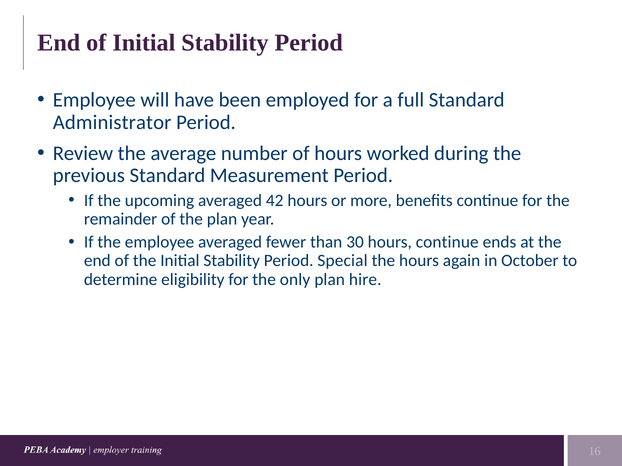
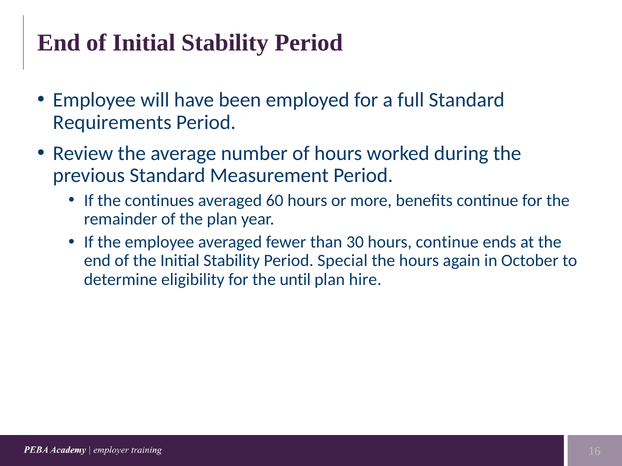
Administrator: Administrator -> Requirements
upcoming: upcoming -> continues
42: 42 -> 60
only: only -> until
